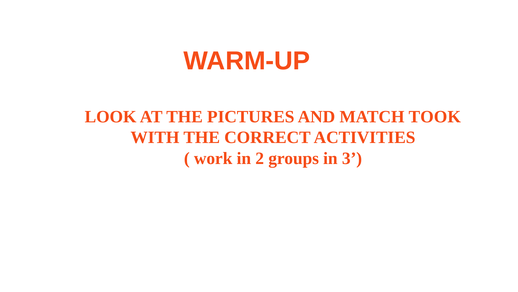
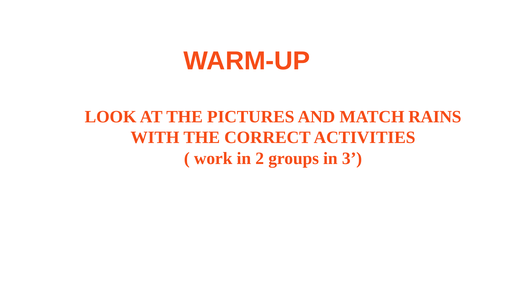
TOOK: TOOK -> RAINS
